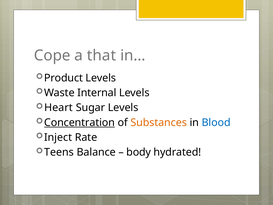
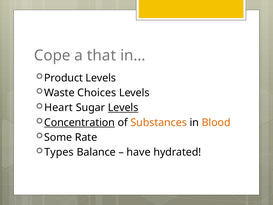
Internal: Internal -> Choices
Levels at (123, 108) underline: none -> present
Blood colour: blue -> orange
Inject: Inject -> Some
Teens: Teens -> Types
body: body -> have
